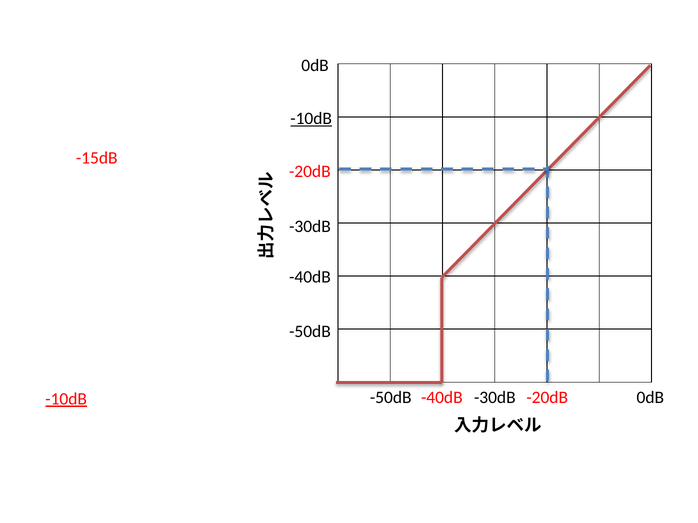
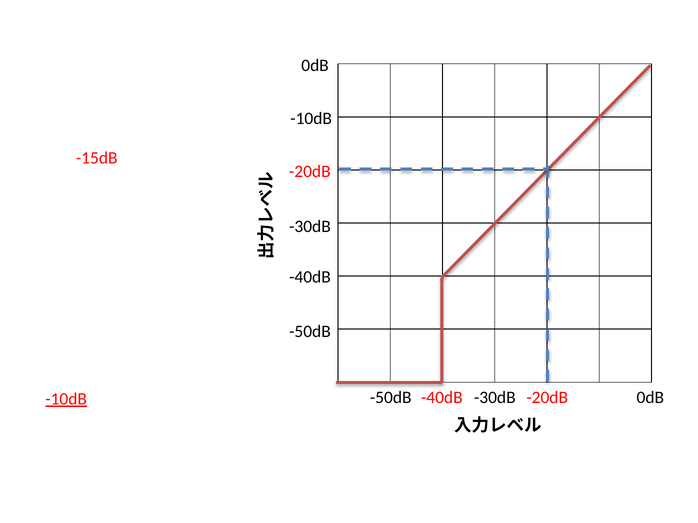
-10dB at (311, 119) underline: present -> none
